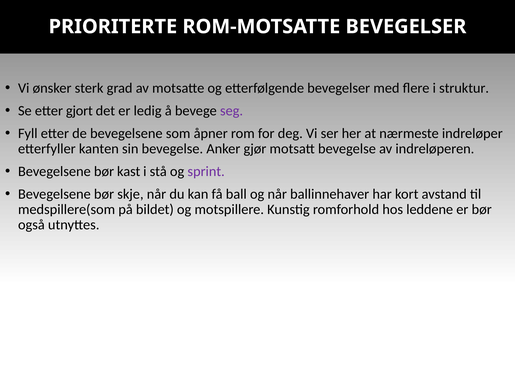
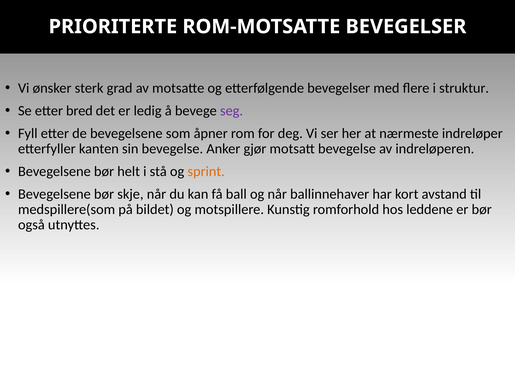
gjort: gjort -> bred
kast: kast -> helt
sprint colour: purple -> orange
